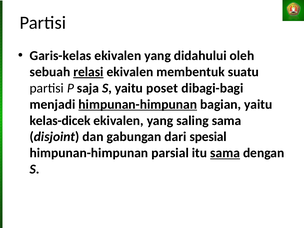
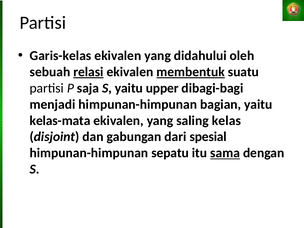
membentuk underline: none -> present
poset: poset -> upper
himpunan-himpunan at (138, 104) underline: present -> none
kelas-dicek: kelas-dicek -> kelas-mata
saling sama: sama -> kelas
parsial: parsial -> sepatu
